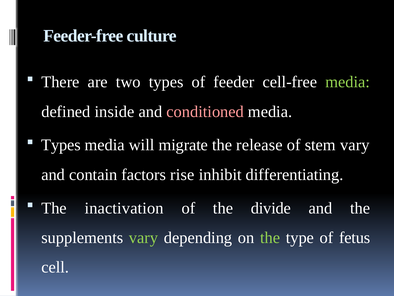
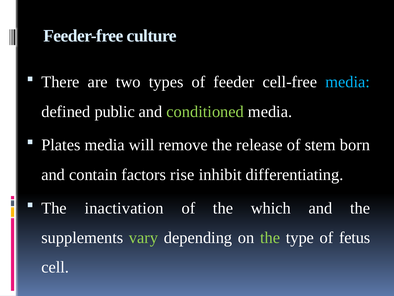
media at (348, 82) colour: light green -> light blue
inside: inside -> public
conditioned colour: pink -> light green
Types at (61, 145): Types -> Plates
migrate: migrate -> remove
stem vary: vary -> born
divide: divide -> which
